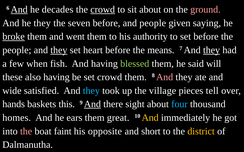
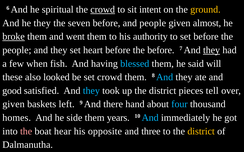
And at (19, 10) underline: present -> none
decades: decades -> spiritual
sit about: about -> intent
ground colour: pink -> yellow
saying: saying -> almost
they at (59, 50) underline: present -> none
the means: means -> before
blessed colour: light green -> light blue
also having: having -> looked
And at (165, 77) colour: pink -> light blue
wide: wide -> good
up the village: village -> district
hands at (14, 104): hands -> given
this: this -> left
And at (92, 104) underline: present -> none
sight: sight -> hand
ears: ears -> side
great: great -> years
And at (150, 118) colour: yellow -> light blue
faint: faint -> hear
short: short -> three
